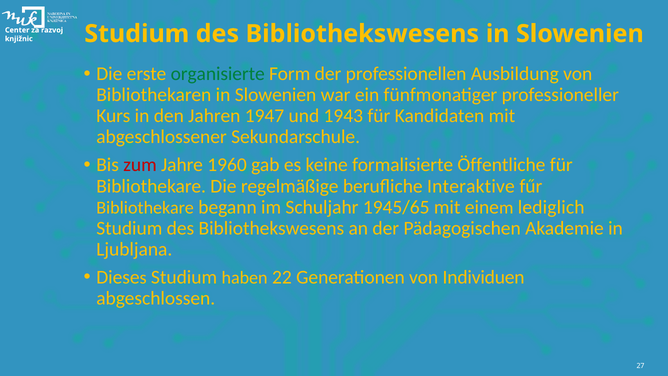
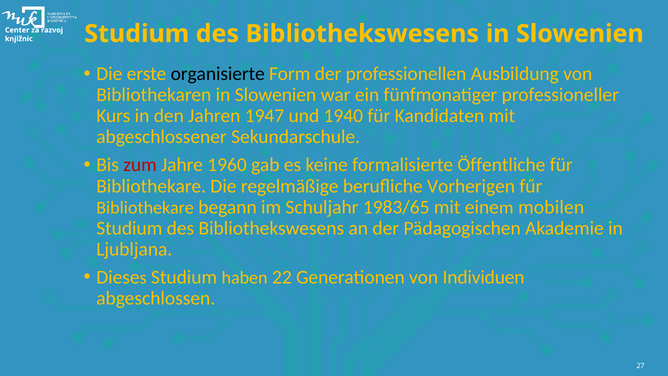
organisierte colour: green -> black
1943: 1943 -> 1940
Interaktive: Interaktive -> Vorherigen
1945/65: 1945/65 -> 1983/65
lediglich: lediglich -> mobilen
